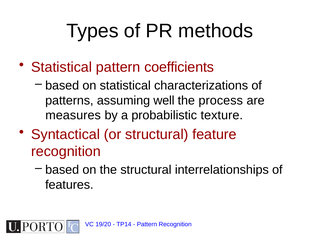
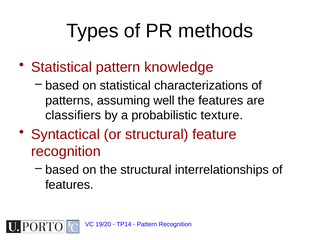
coefficients: coefficients -> knowledge
the process: process -> features
measures: measures -> classifiers
